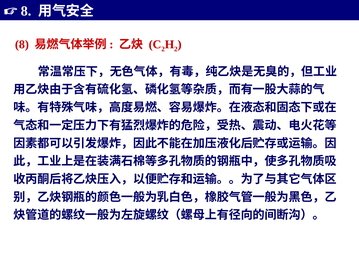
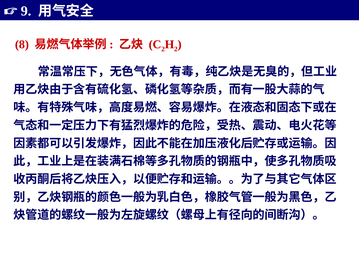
8 at (26, 11): 8 -> 9
